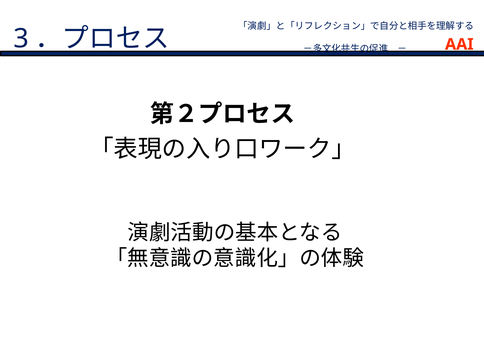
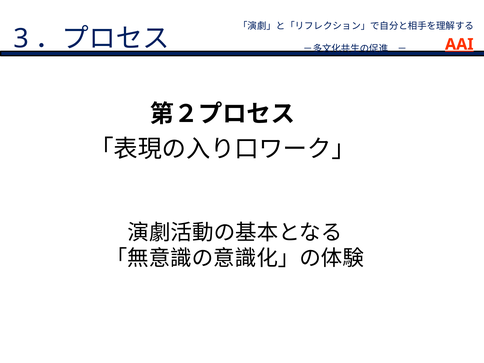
AAI underline: none -> present
